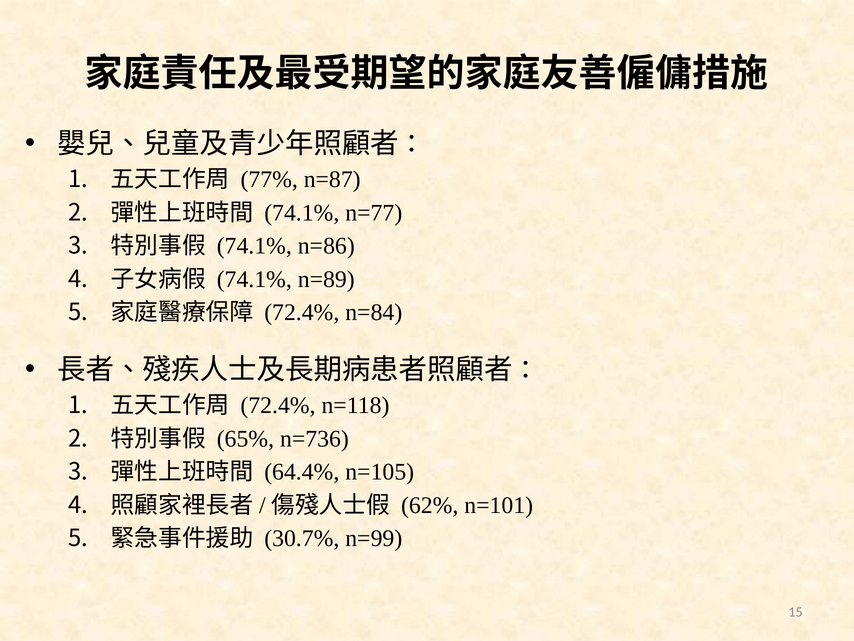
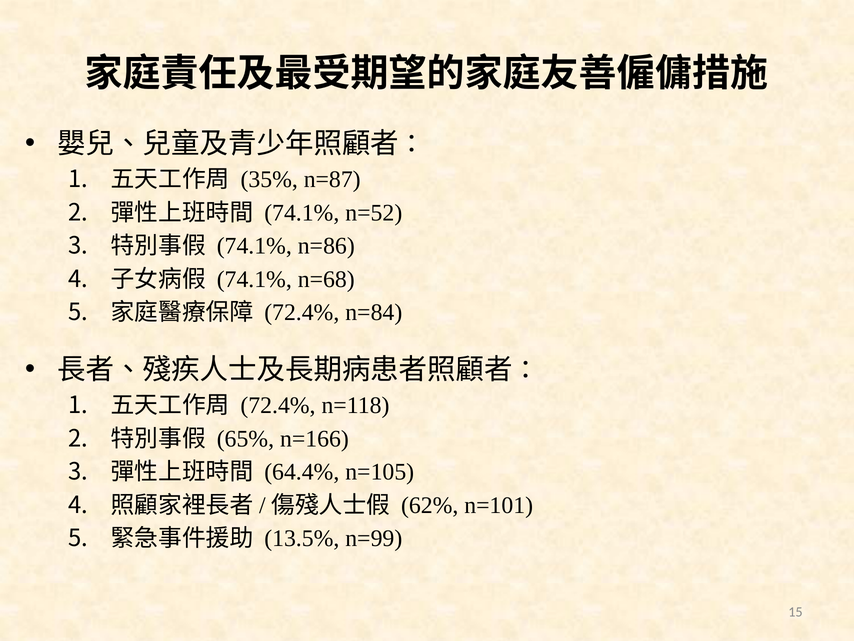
77%: 77% -> 35%
n=77: n=77 -> n=52
n=89: n=89 -> n=68
n=736: n=736 -> n=166
30.7%: 30.7% -> 13.5%
